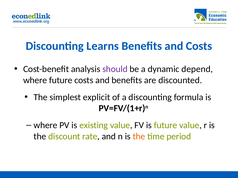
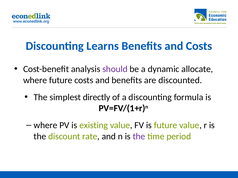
depend: depend -> allocate
explicit: explicit -> directly
the at (139, 137) colour: orange -> purple
